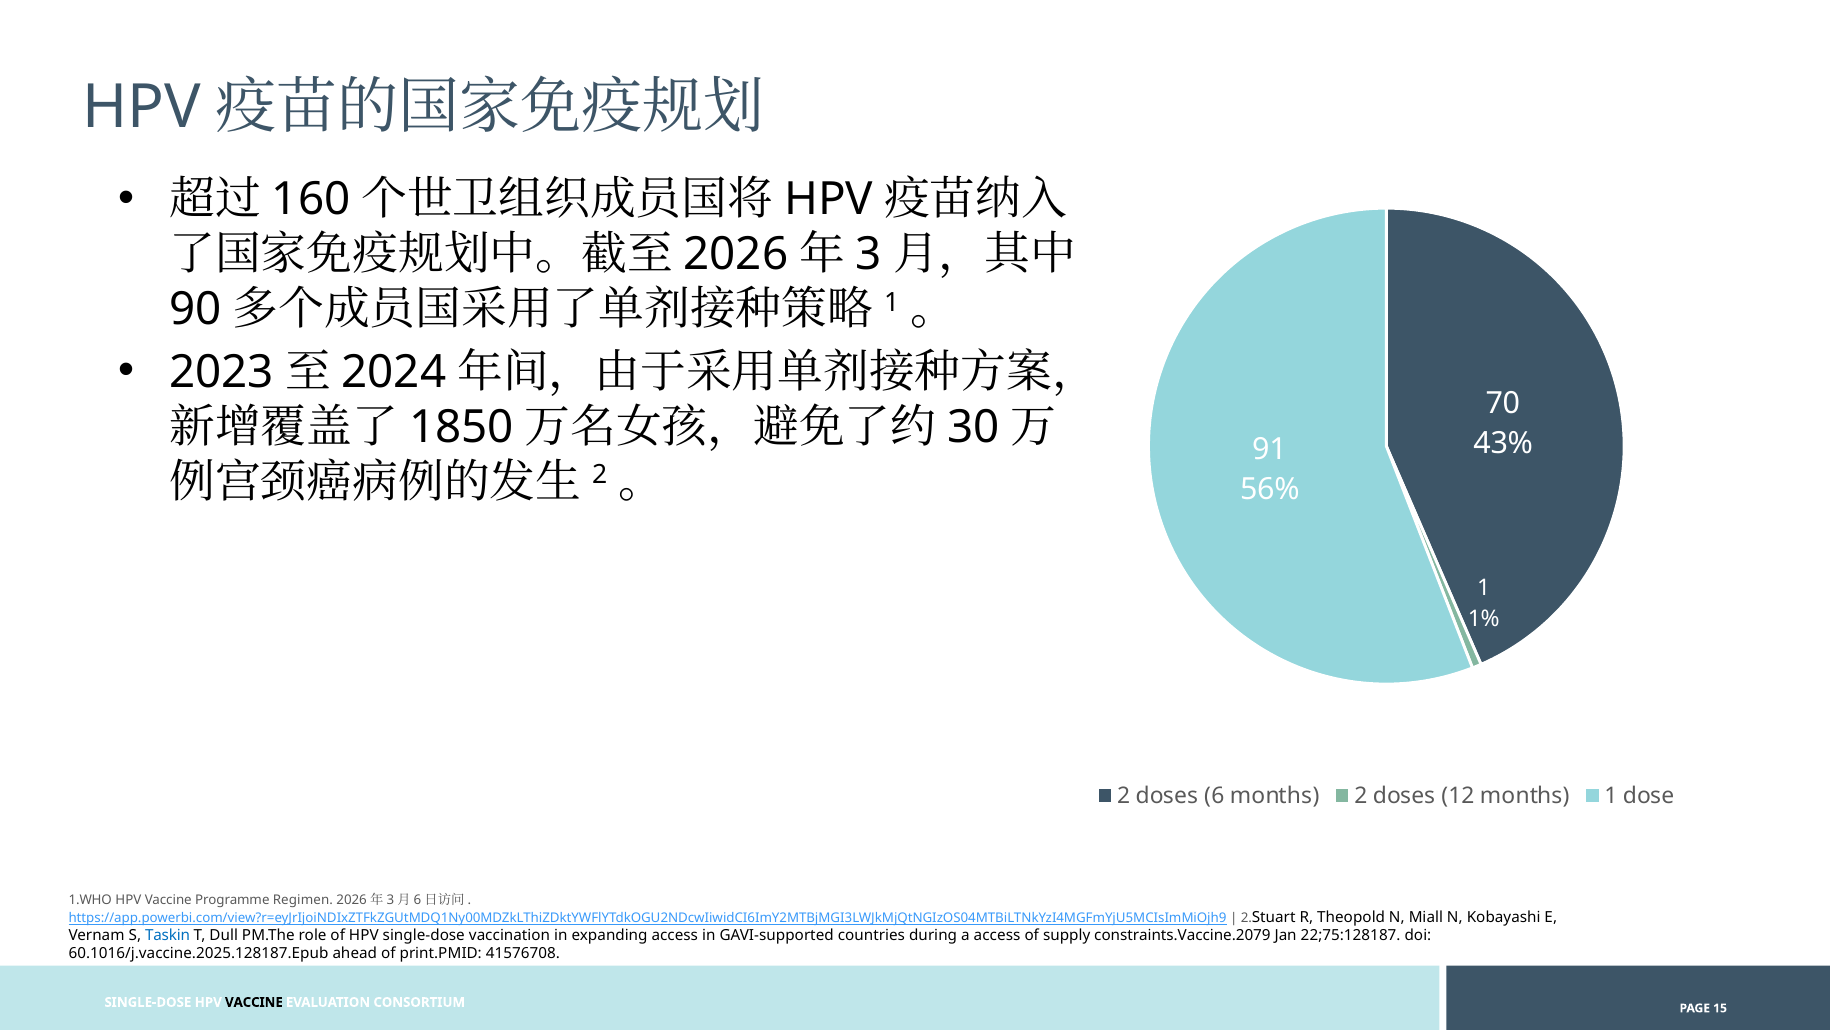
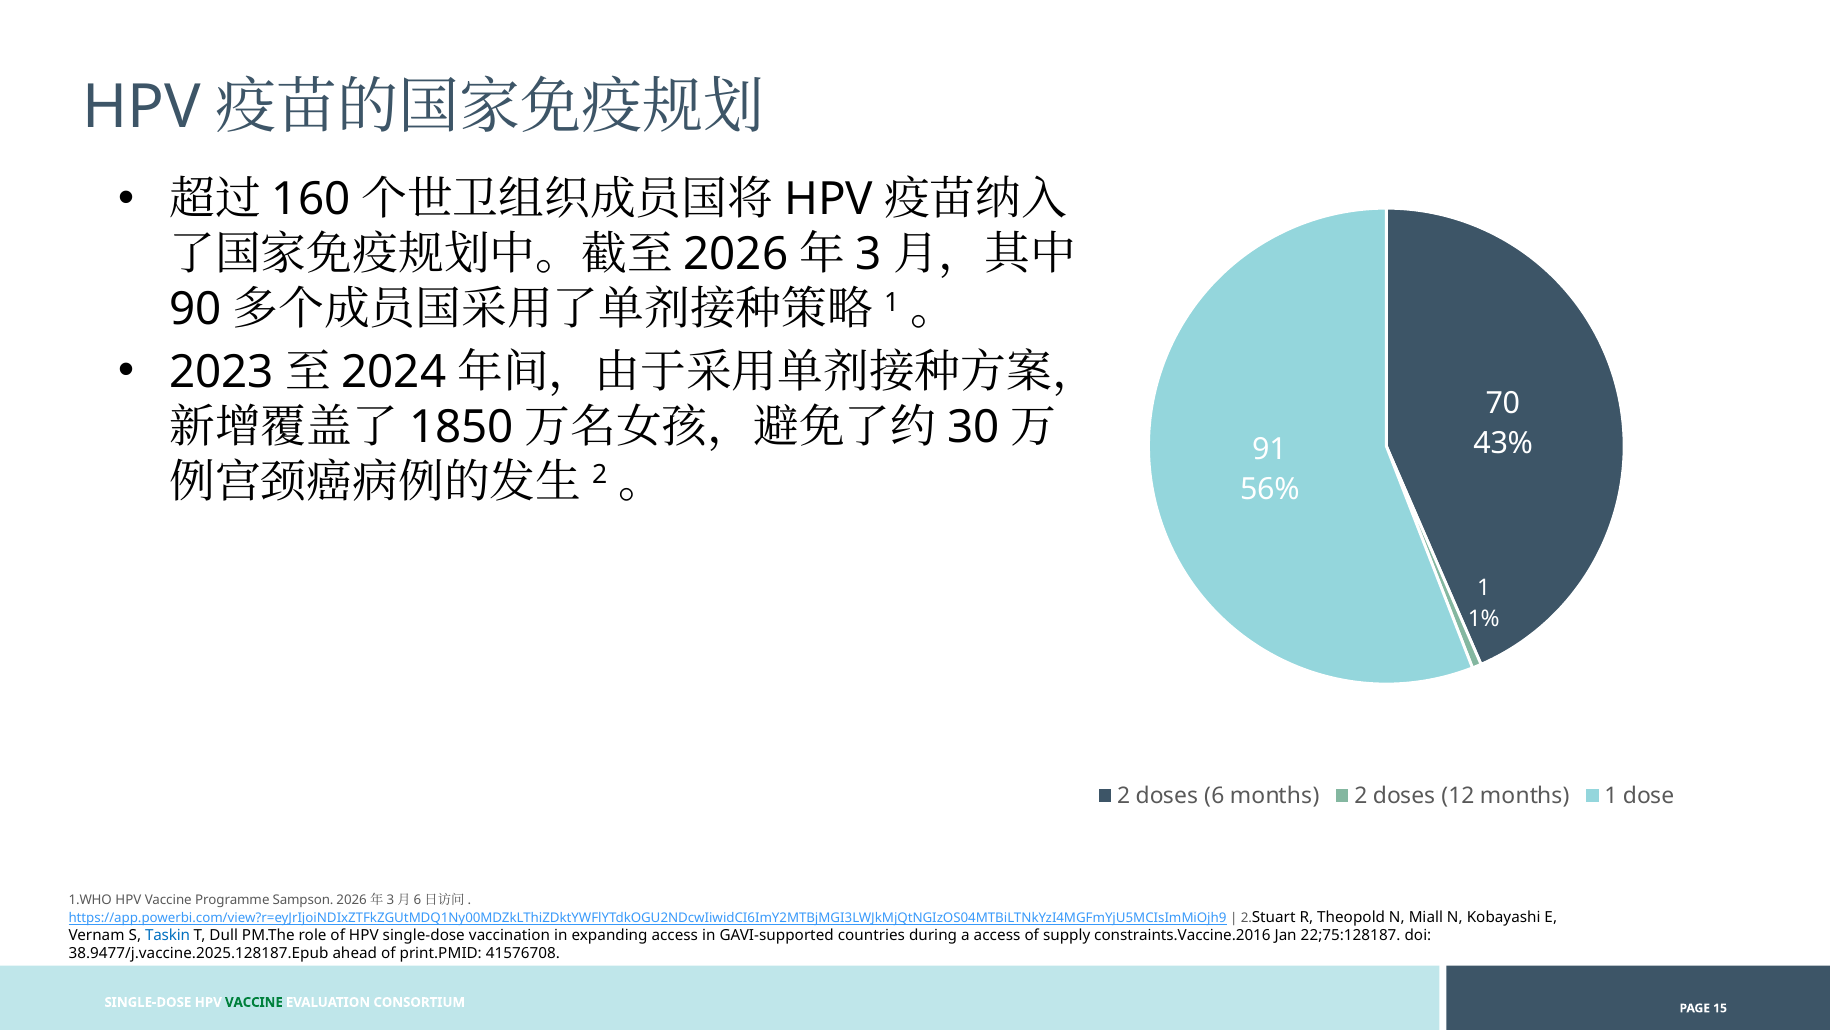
Regimen: Regimen -> Sampson
constraints.Vaccine.2079: constraints.Vaccine.2079 -> constraints.Vaccine.2016
60.1016/j.vaccine.2025.128187.Epub: 60.1016/j.vaccine.2025.128187.Epub -> 38.9477/j.vaccine.2025.128187.Epub
VACCINE at (254, 1002) colour: black -> green
